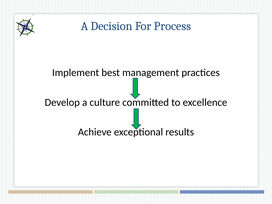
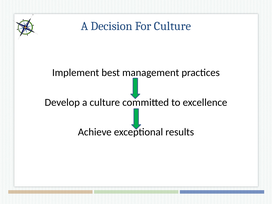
For Process: Process -> Culture
